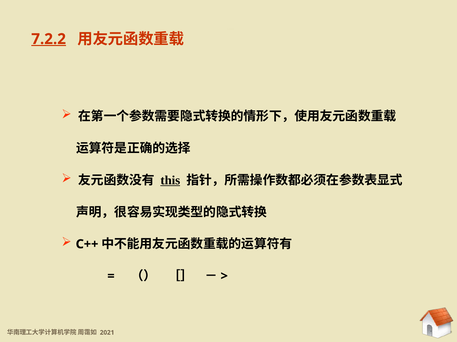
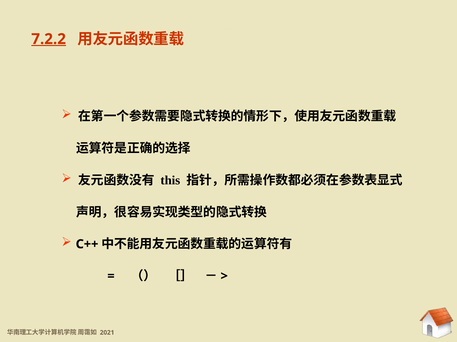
this underline: present -> none
